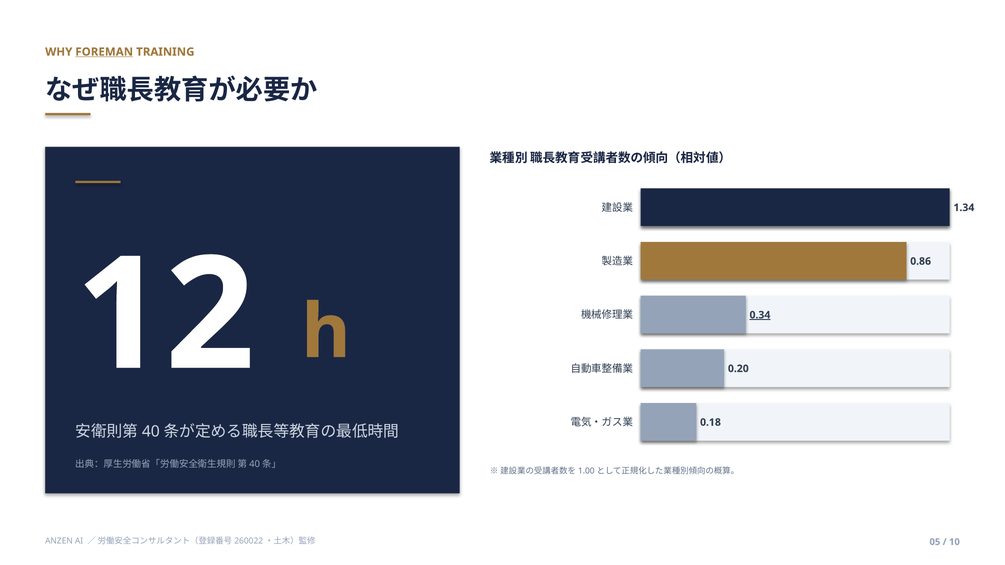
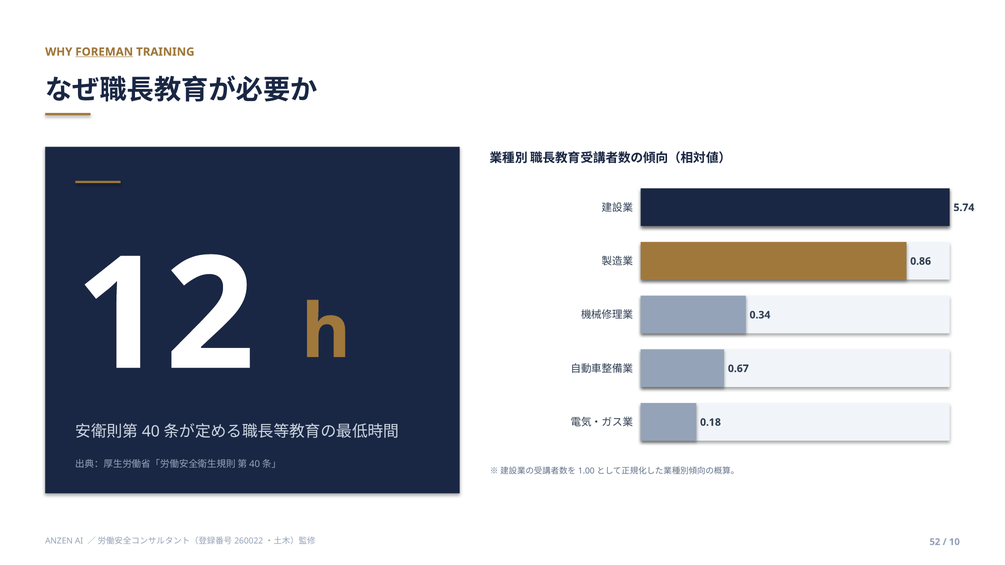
1.34: 1.34 -> 5.74
0.34 underline: present -> none
0.20: 0.20 -> 0.67
05: 05 -> 52
